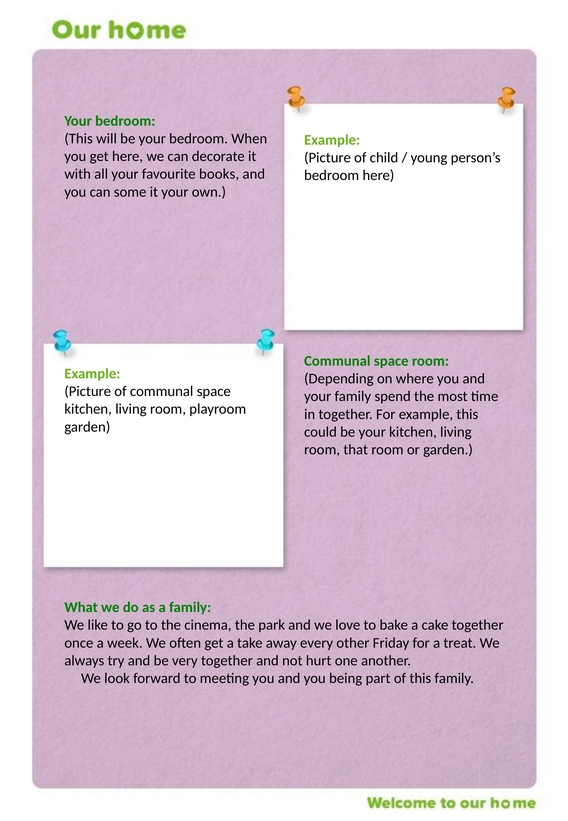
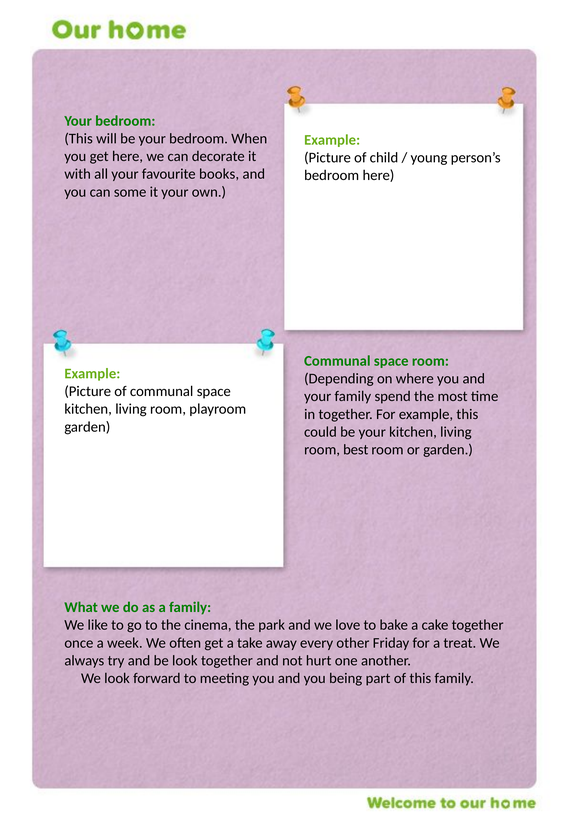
that: that -> best
be very: very -> look
